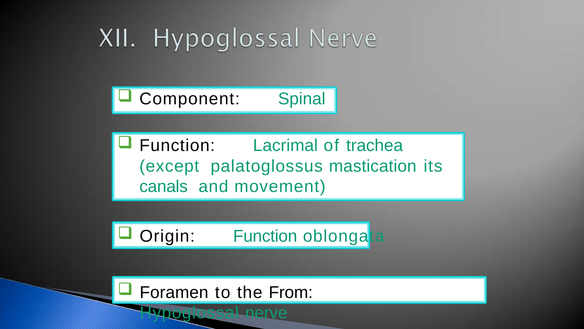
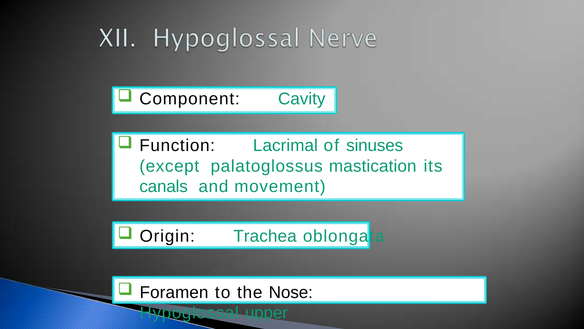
Spinal: Spinal -> Cavity
trachea: trachea -> sinuses
Origin Function: Function -> Trachea
From: From -> Nose
nerve: nerve -> upper
